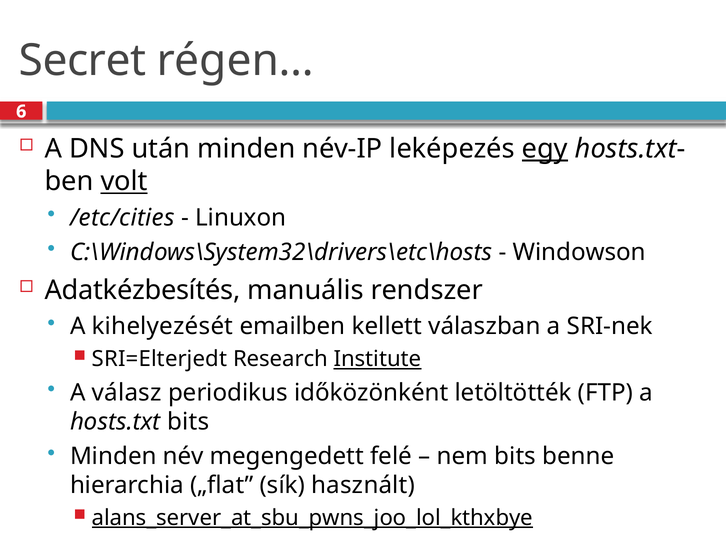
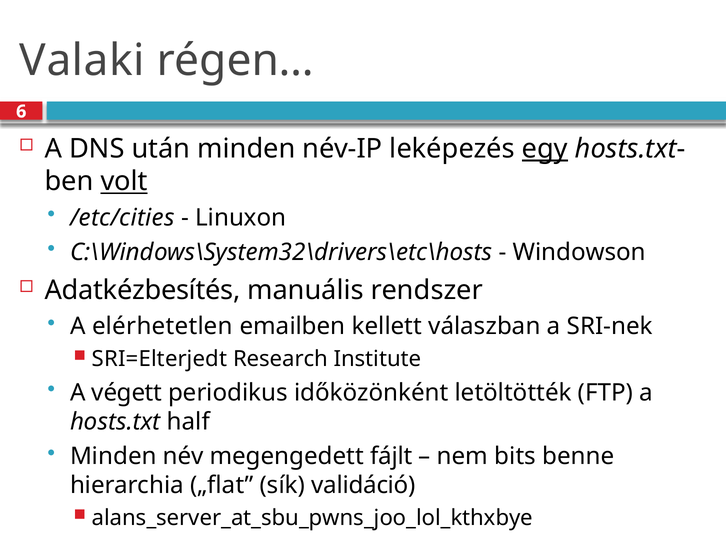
Secret: Secret -> Valaki
kihelyezését: kihelyezését -> elérhetetlen
Institute underline: present -> none
válasz: válasz -> végett
hosts.txt bits: bits -> half
felé: felé -> fájlt
használt: használt -> validáció
alans_server_at_sbu_pwns_joo_lol_kthxbye underline: present -> none
